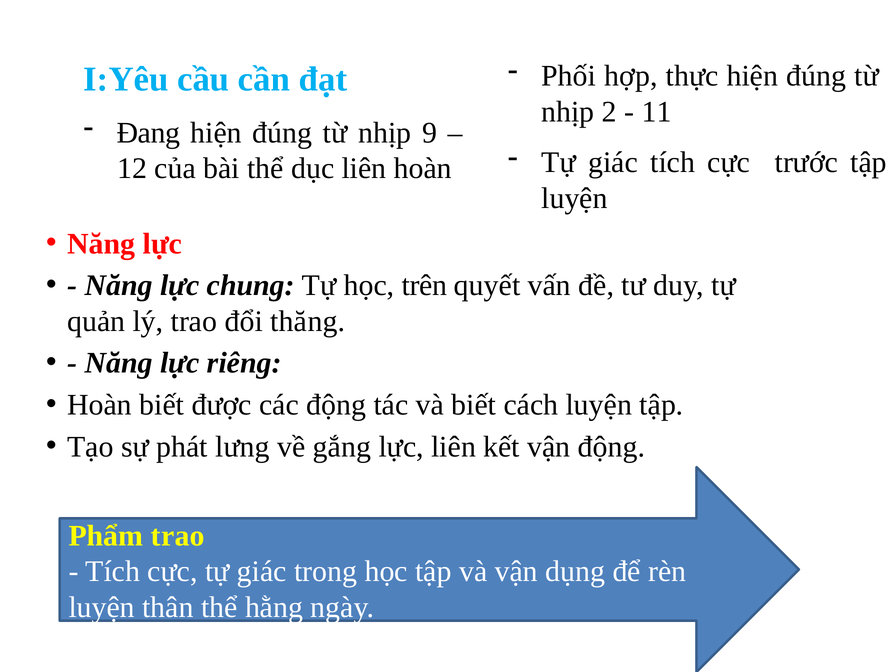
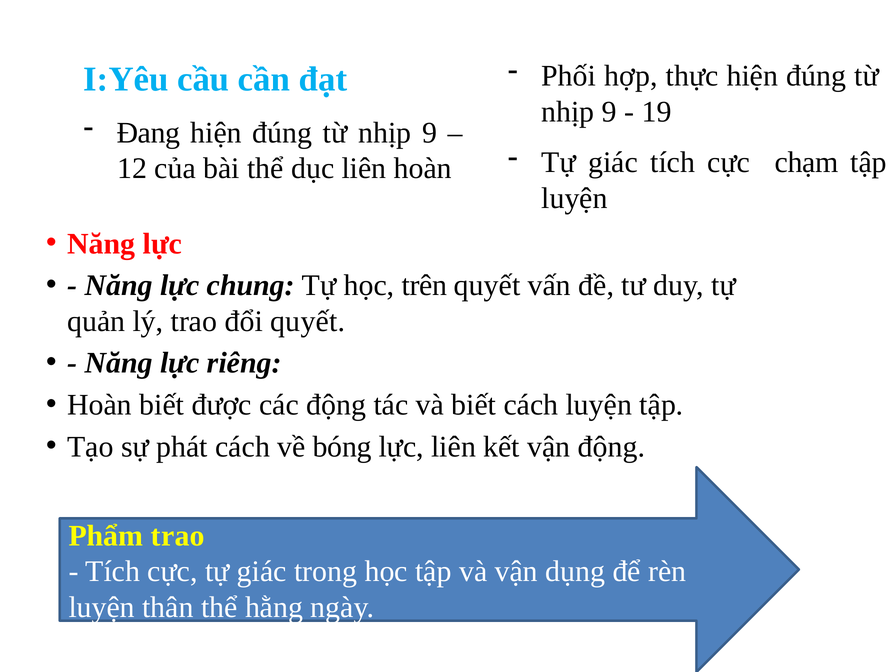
2 at (609, 112): 2 -> 9
11: 11 -> 19
trước: trước -> chạm
đổi thăng: thăng -> quyết
phát lưng: lưng -> cách
gắng: gắng -> bóng
